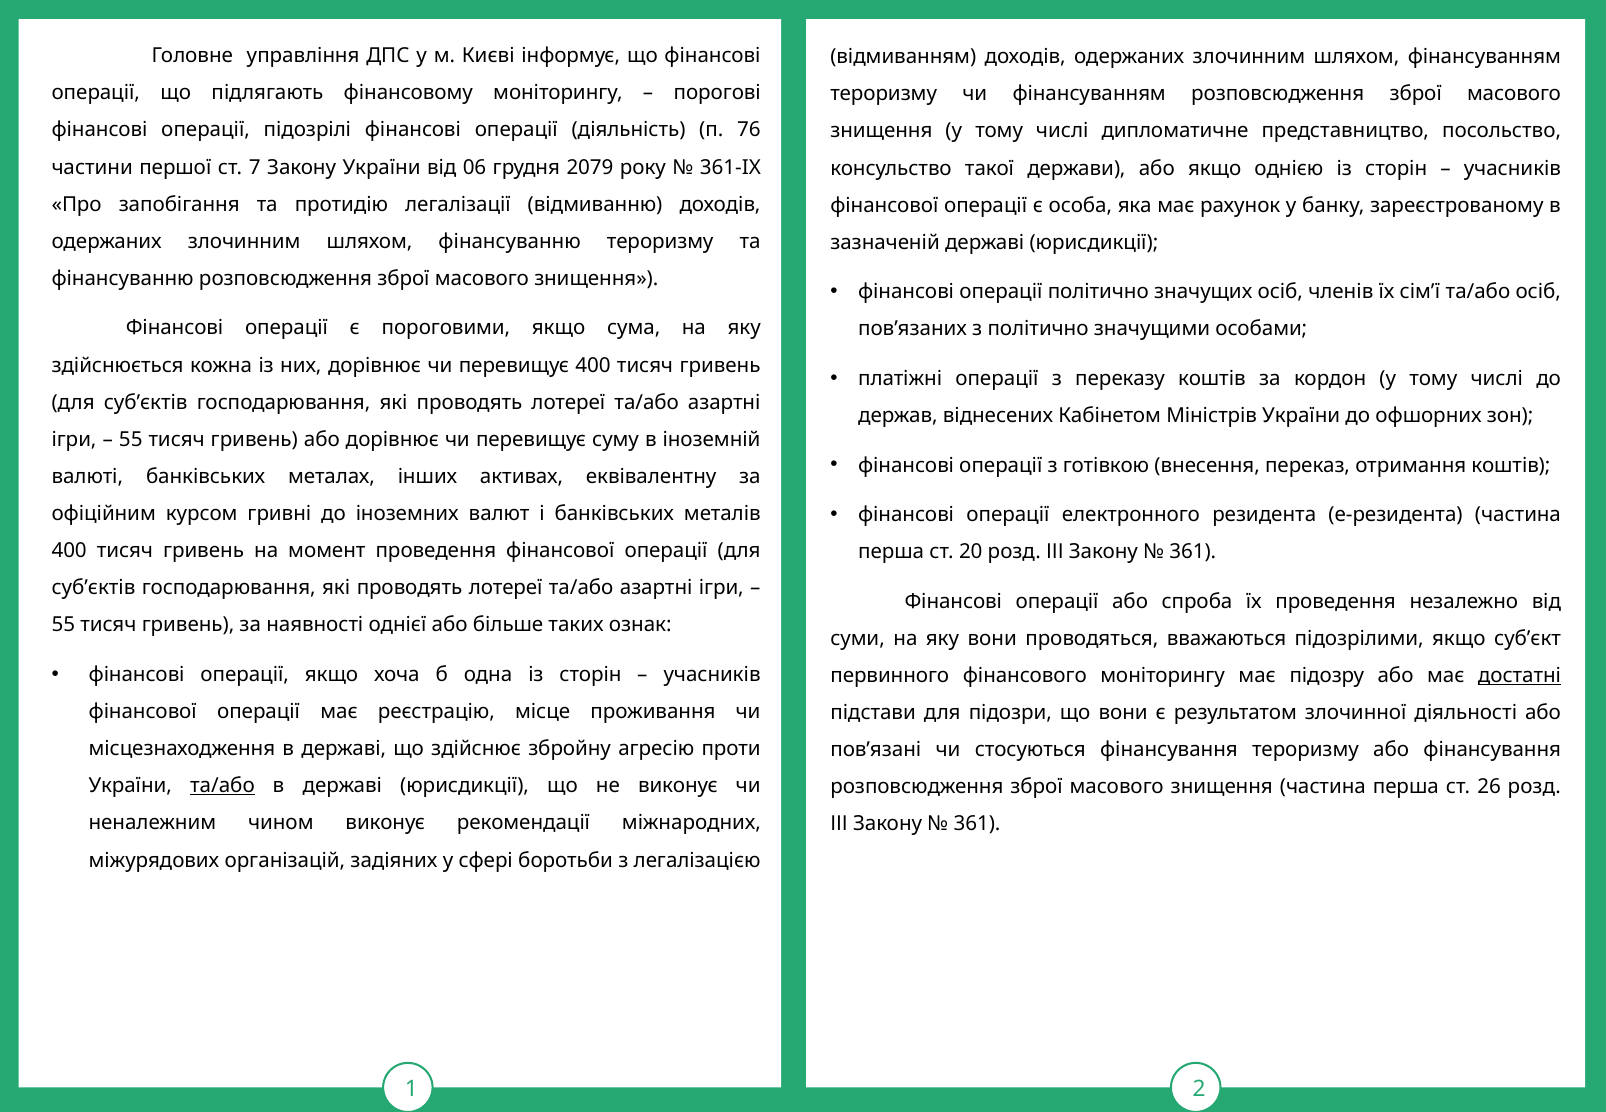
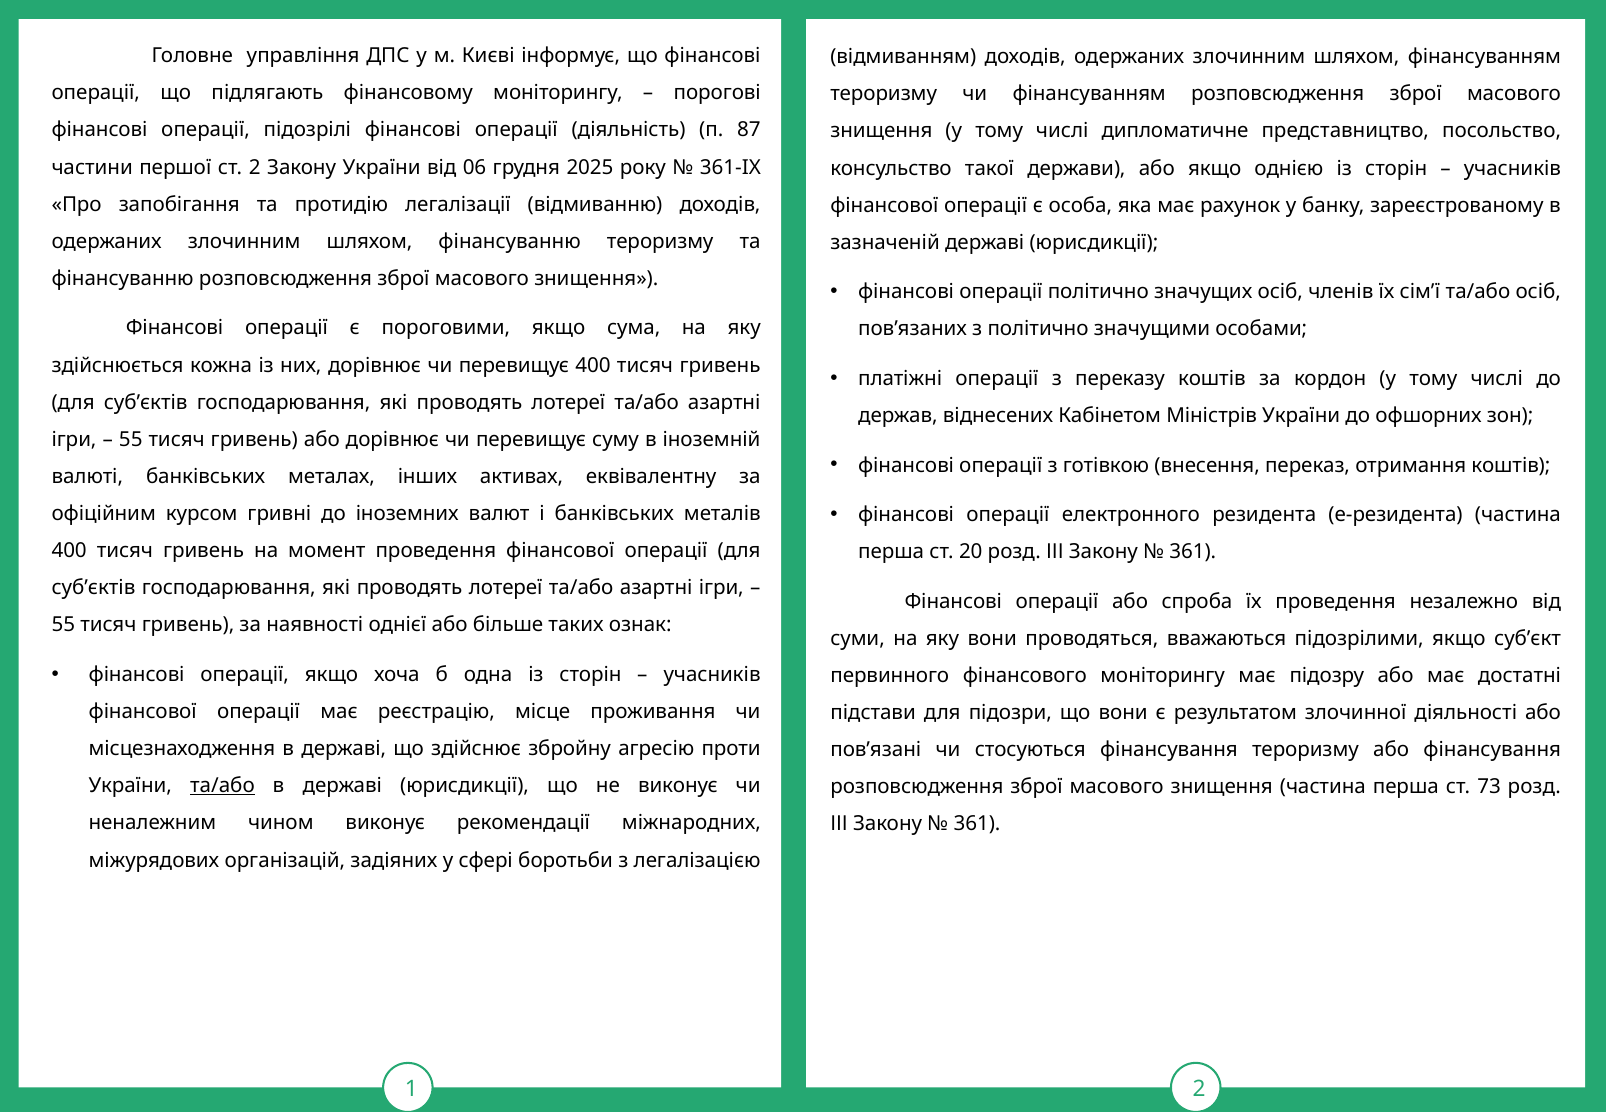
76: 76 -> 87
ст 7: 7 -> 2
2079: 2079 -> 2025
достатні underline: present -> none
26: 26 -> 73
